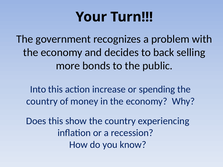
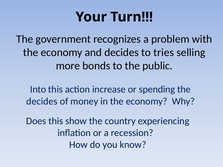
back: back -> tries
country at (42, 101): country -> decides
